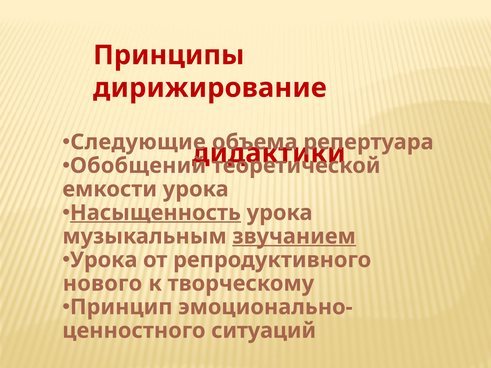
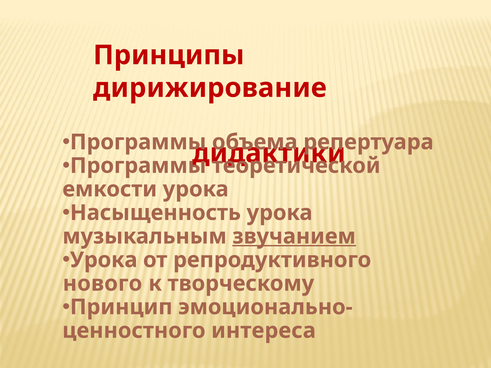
Следующие at (138, 142): Следующие -> Программы
Обобщений at (138, 166): Обобщений -> Программы
Насыщенность underline: present -> none
ситуаций: ситуаций -> интереса
